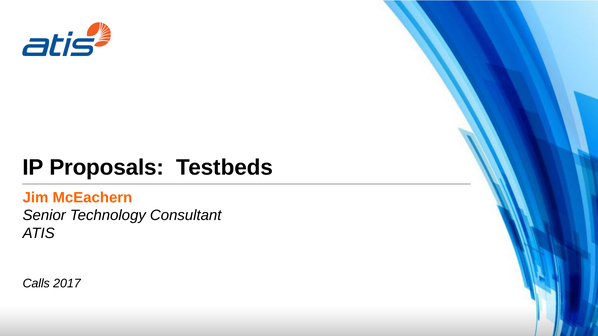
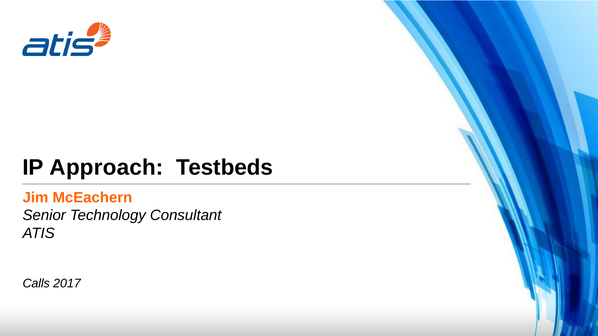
Proposals: Proposals -> Approach
